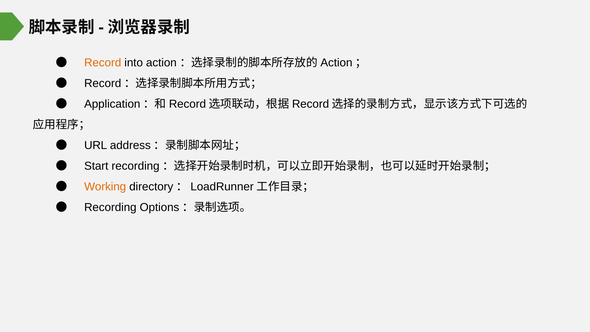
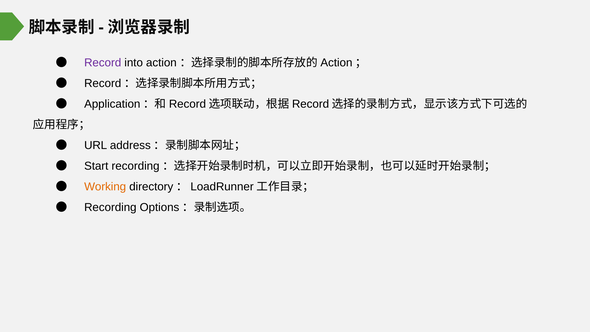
Record colour: orange -> purple
